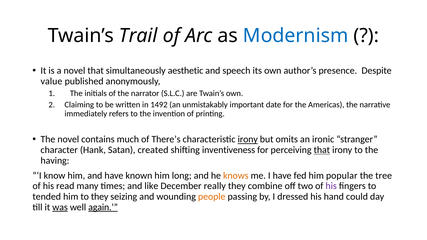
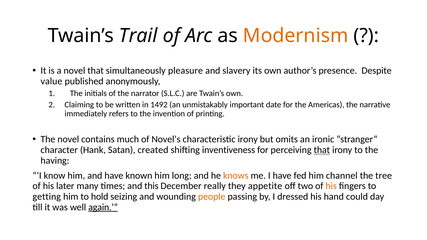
Modernism colour: blue -> orange
aesthetic: aesthetic -> pleasure
speech: speech -> slavery
There’s: There’s -> Novel’s
irony at (248, 139) underline: present -> none
popular: popular -> channel
read: read -> later
like: like -> this
combine: combine -> appetite
his at (331, 186) colour: purple -> orange
tended: tended -> getting
to they: they -> hold
was underline: present -> none
